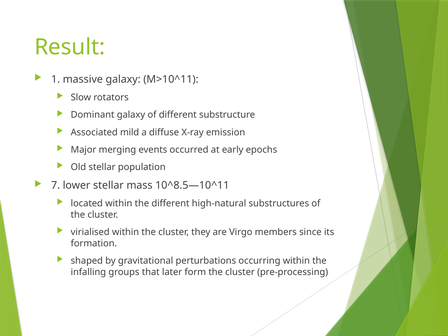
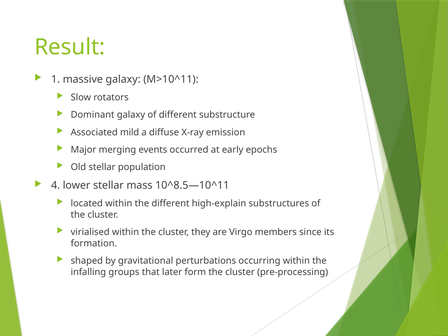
7: 7 -> 4
high-natural: high-natural -> high-explain
